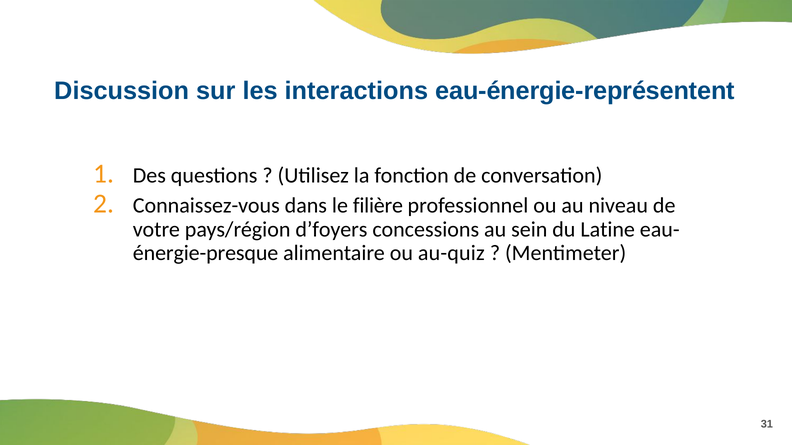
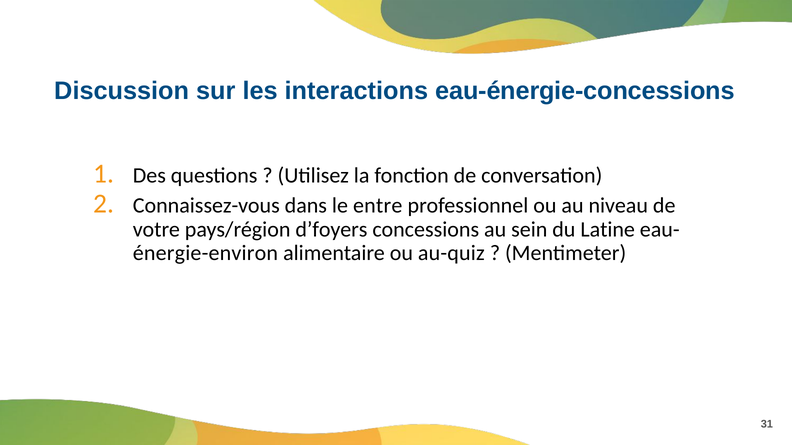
eau-énergie-représentent: eau-énergie-représentent -> eau-énergie-concessions
filière: filière -> entre
énergie-presque: énergie-presque -> énergie-environ
